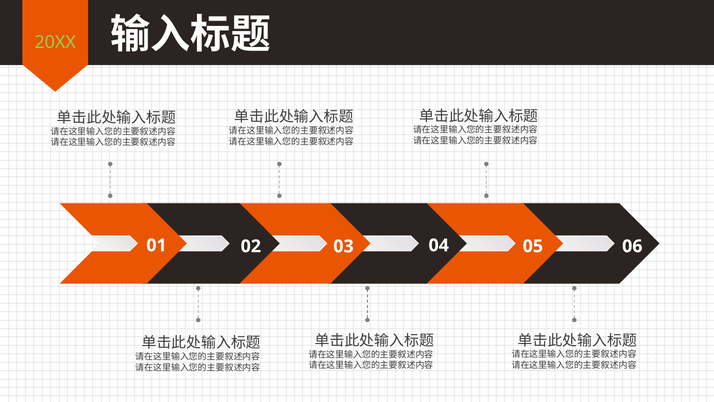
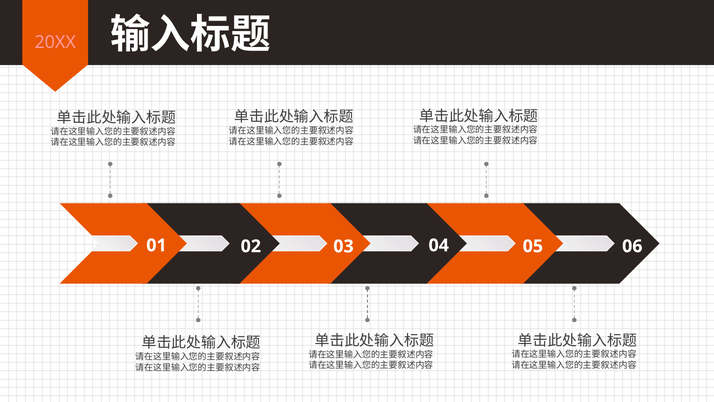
20XX colour: light green -> pink
